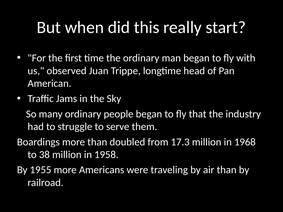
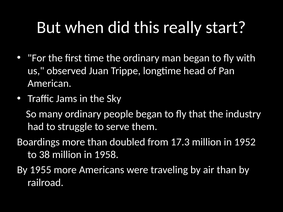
1968: 1968 -> 1952
